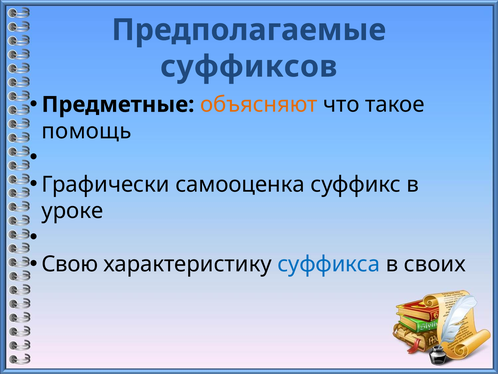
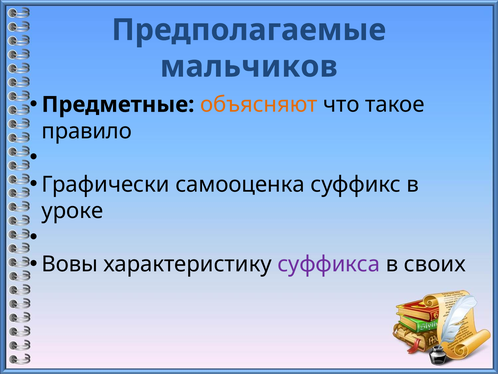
суффиксов: суффиксов -> мальчиков
помощь: помощь -> правило
Свою: Свою -> Вовы
суффикса colour: blue -> purple
